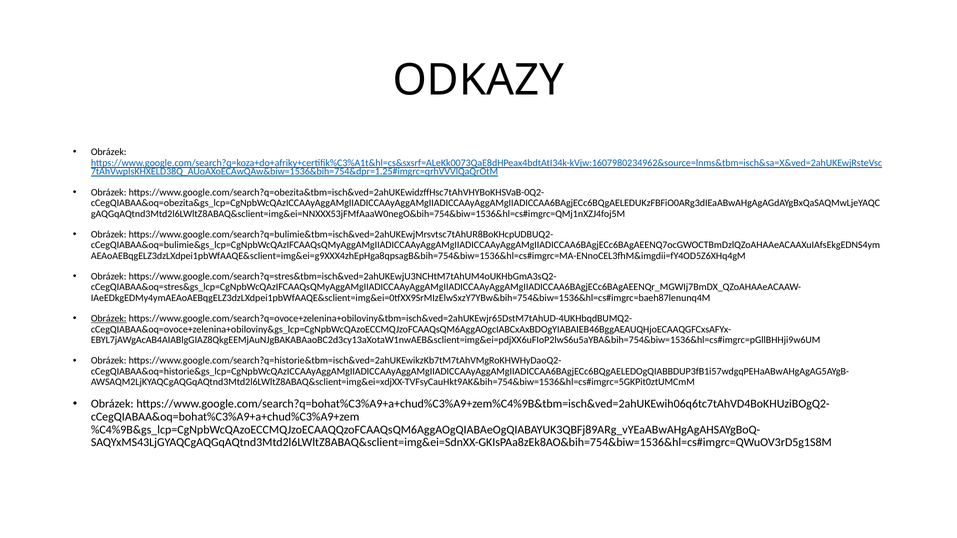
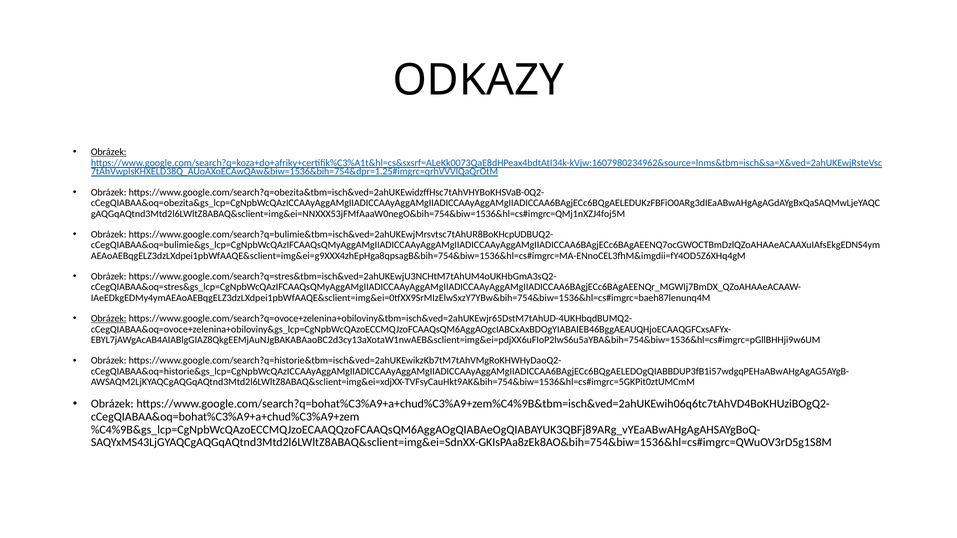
Obrázek at (109, 152) underline: none -> present
